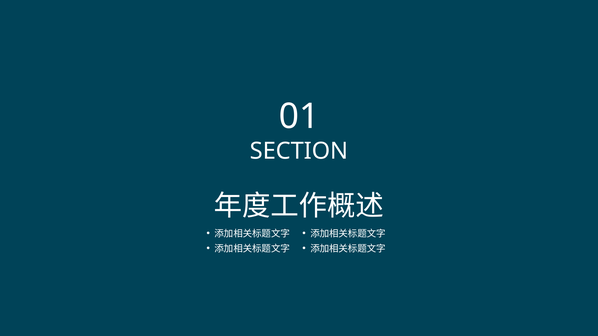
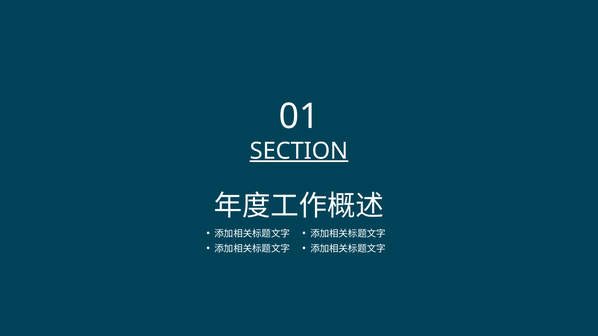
SECTION underline: none -> present
